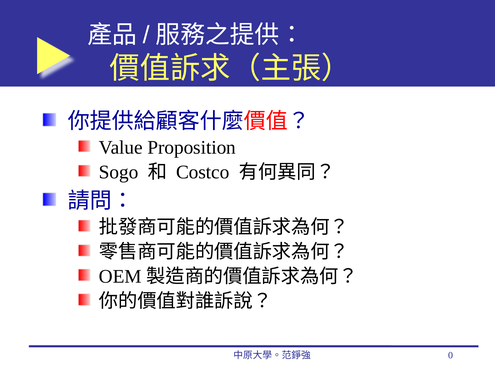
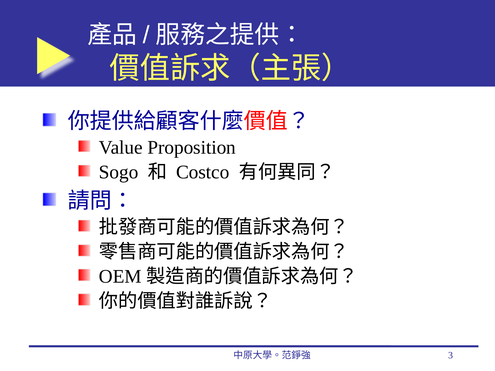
0: 0 -> 3
